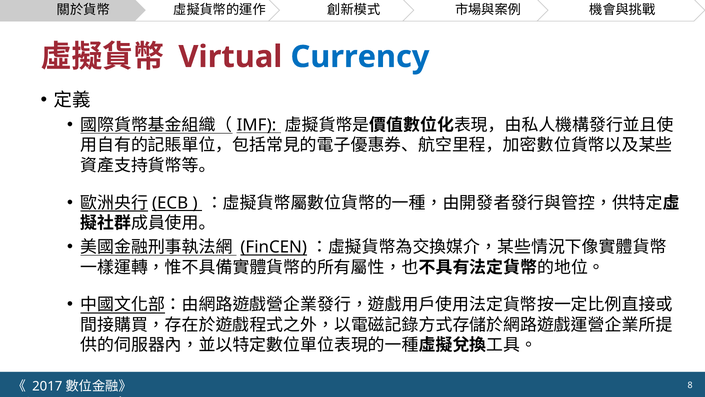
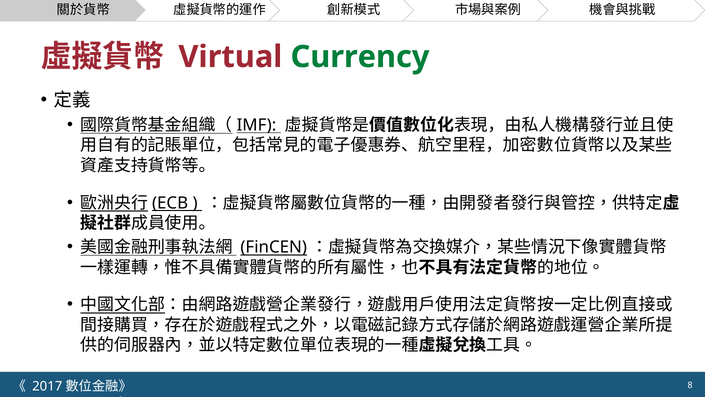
Currency colour: blue -> green
